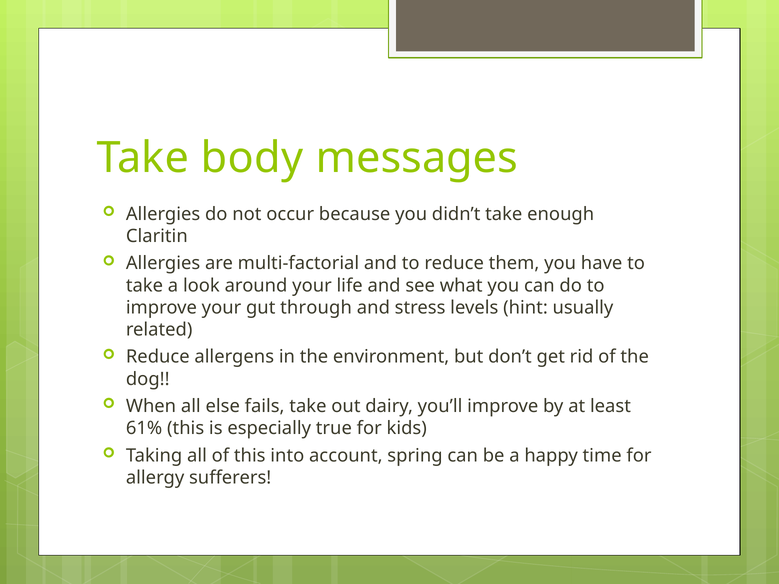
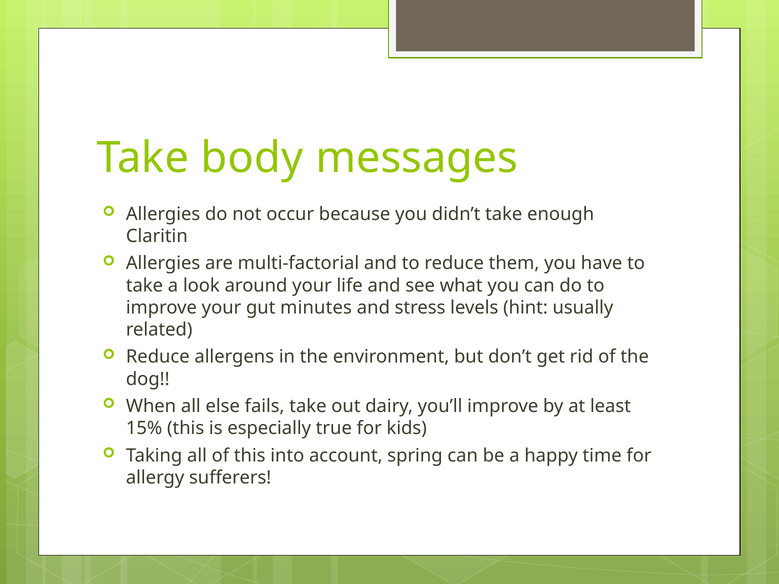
through: through -> minutes
61%: 61% -> 15%
